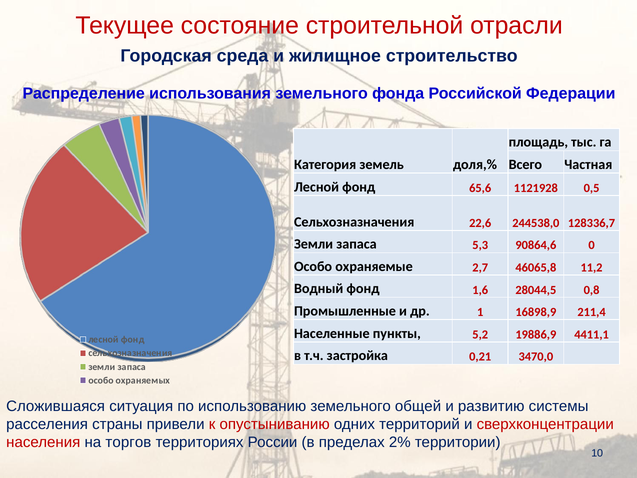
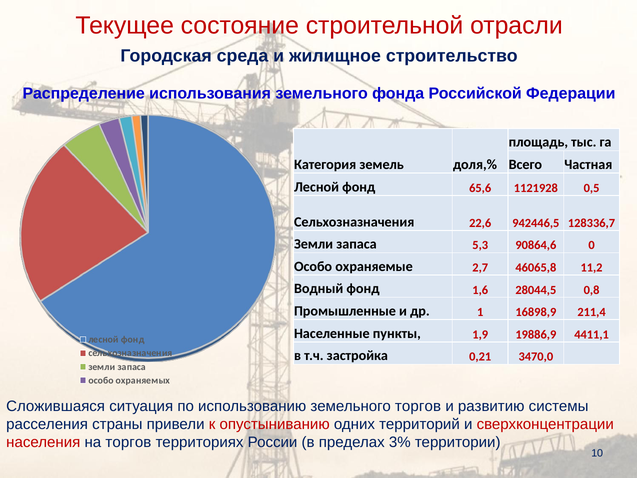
244538,0: 244538,0 -> 942446,5
5,2: 5,2 -> 1,9
земельного общей: общей -> торгов
2%: 2% -> 3%
